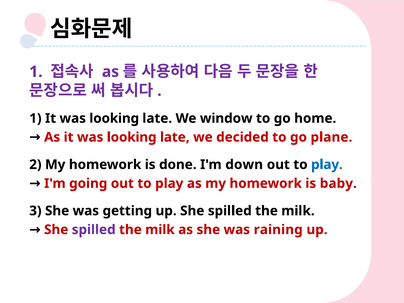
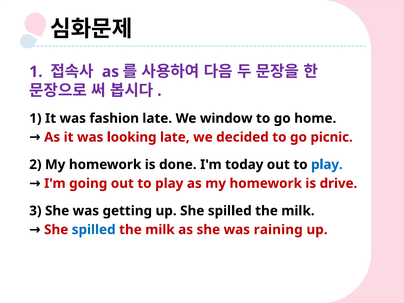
1 It was looking: looking -> fashion
plane: plane -> picnic
down: down -> today
baby: baby -> drive
spilled at (94, 230) colour: purple -> blue
